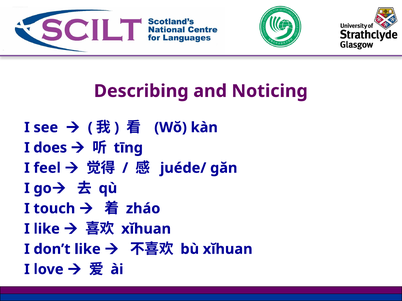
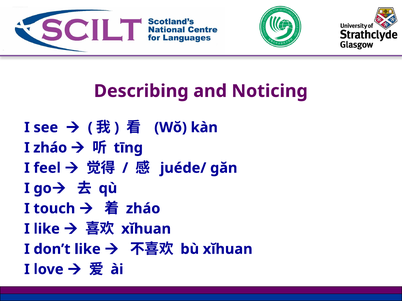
I does: does -> zháo
